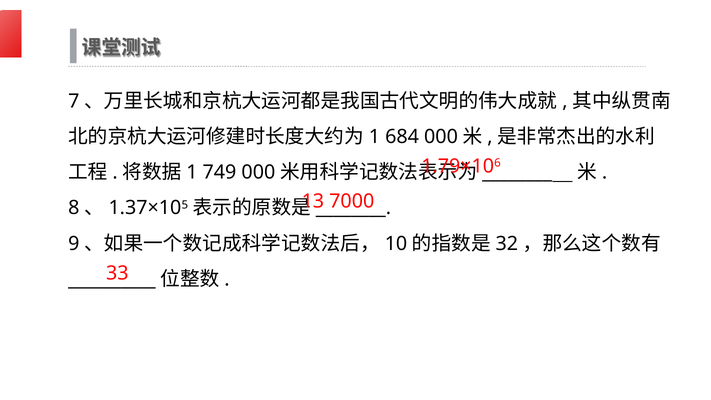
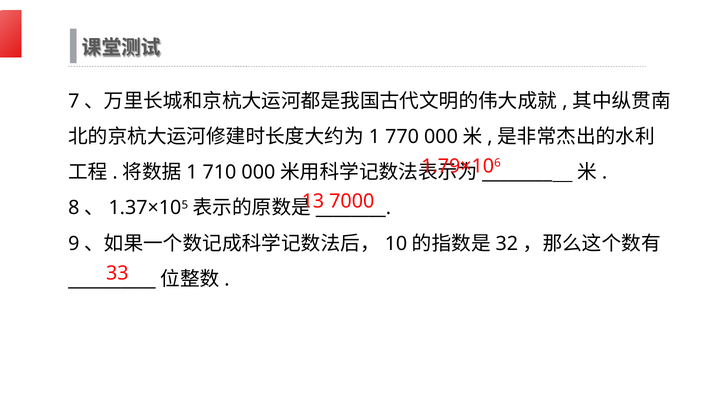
684: 684 -> 770
749: 749 -> 710
